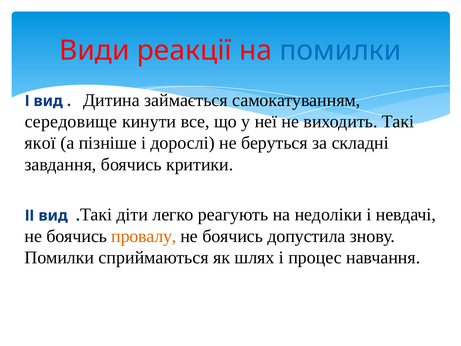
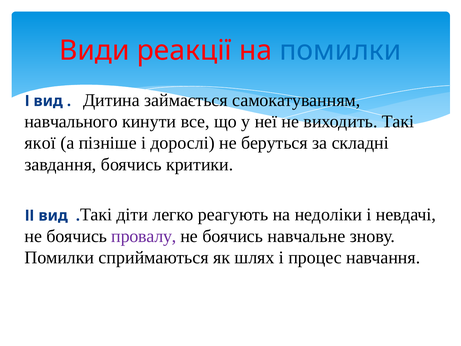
середовище: середовище -> навчального
провалу colour: orange -> purple
допустила: допустила -> навчальне
